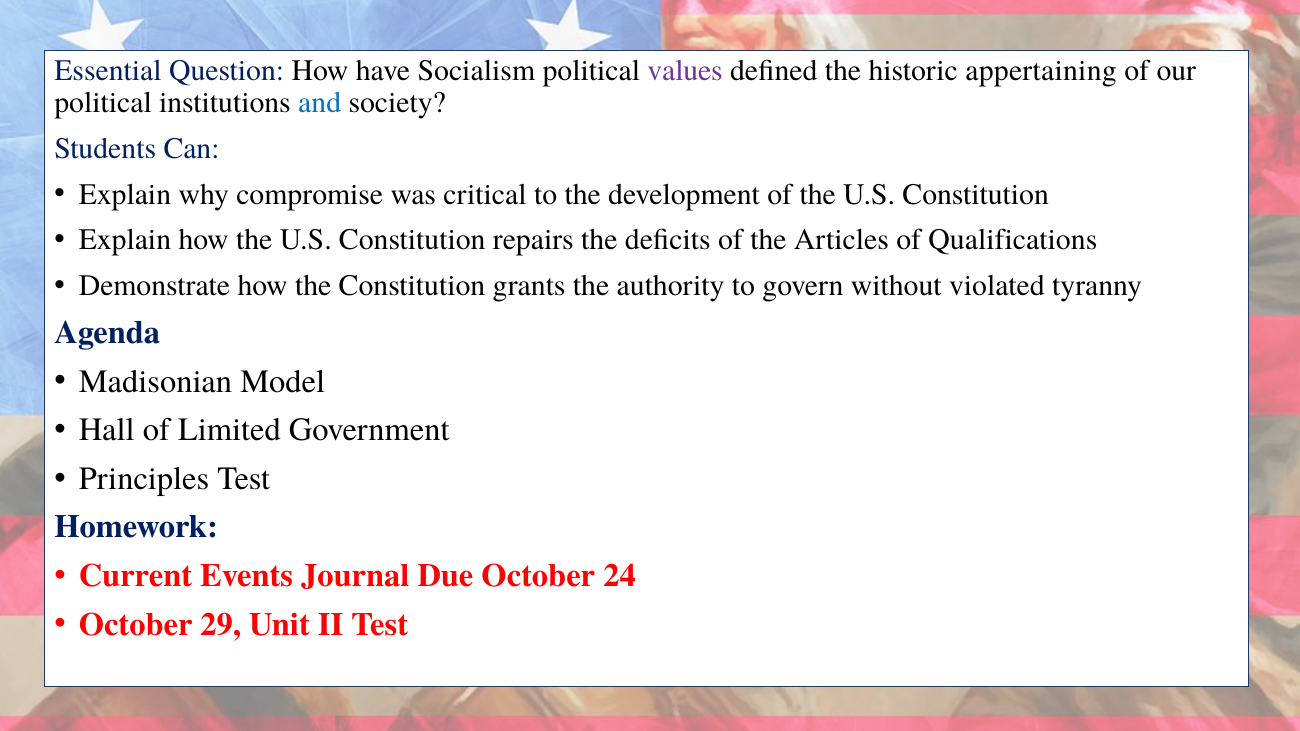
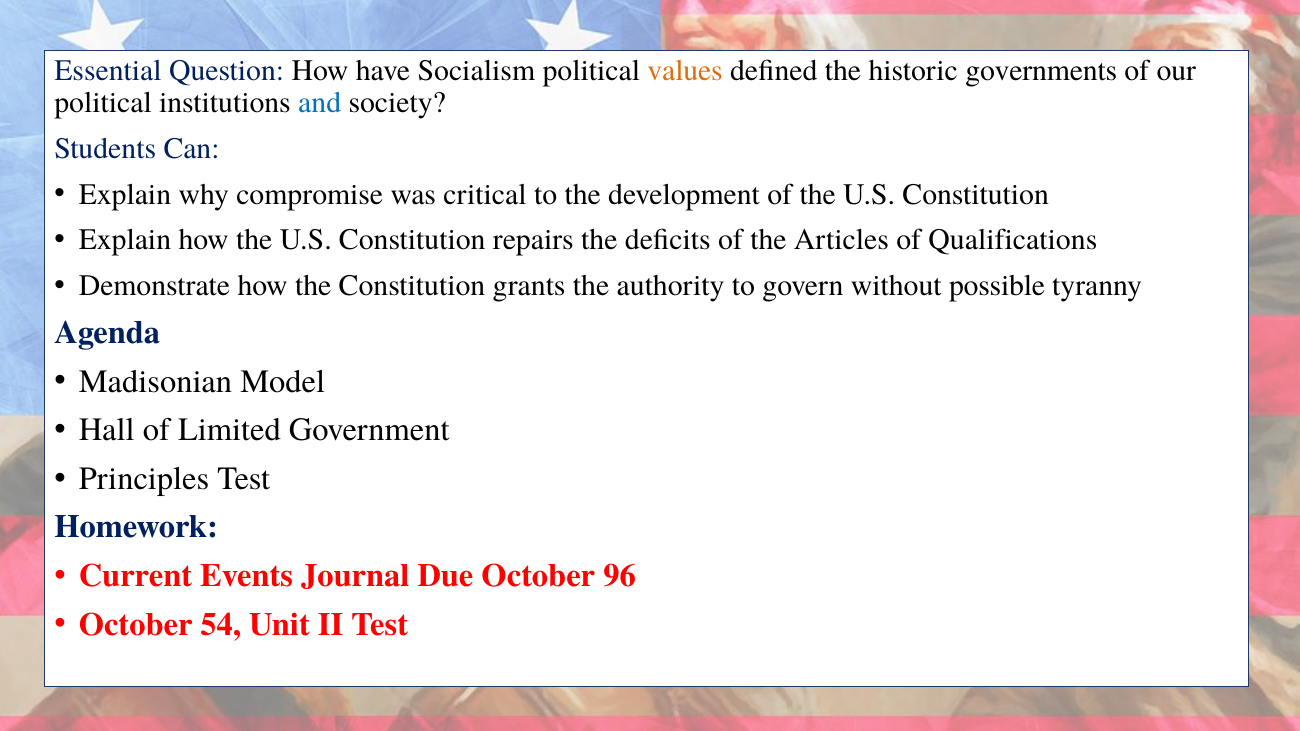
values colour: purple -> orange
appertaining: appertaining -> governments
violated: violated -> possible
24: 24 -> 96
29: 29 -> 54
